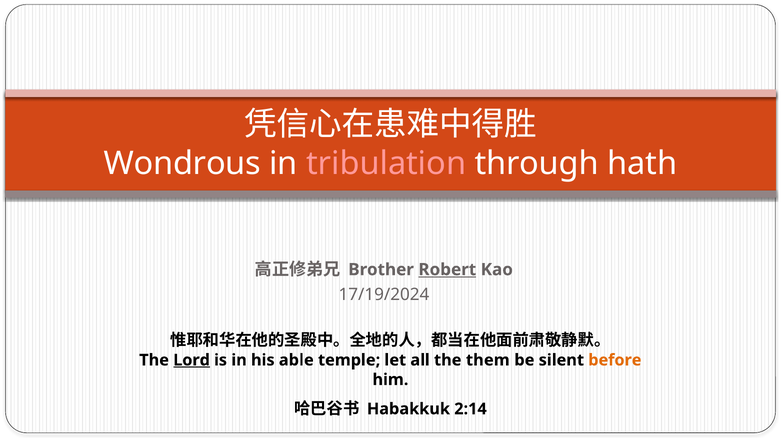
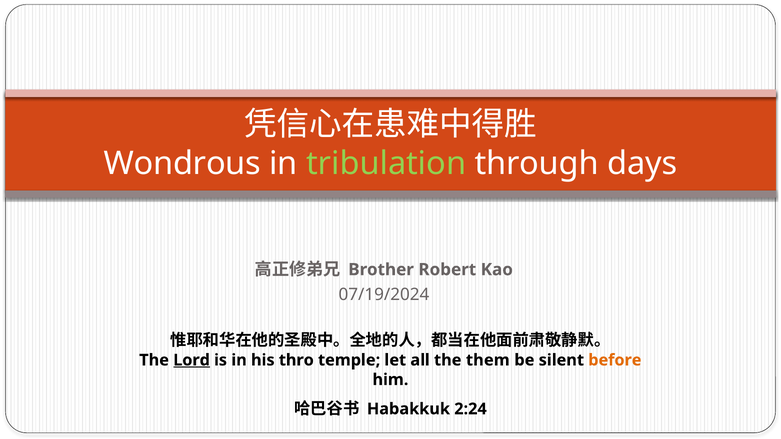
tribulation colour: pink -> light green
hath: hath -> days
Robert underline: present -> none
17/19/2024: 17/19/2024 -> 07/19/2024
able: able -> thro
2:14: 2:14 -> 2:24
